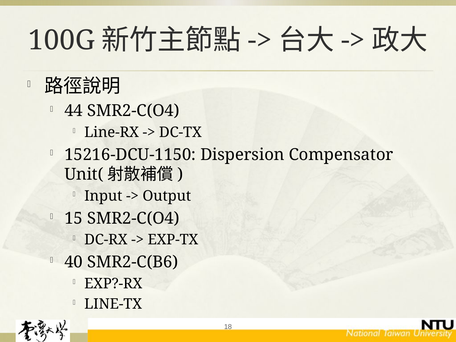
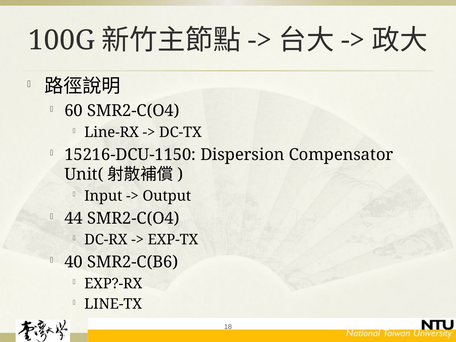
44: 44 -> 60
15: 15 -> 44
